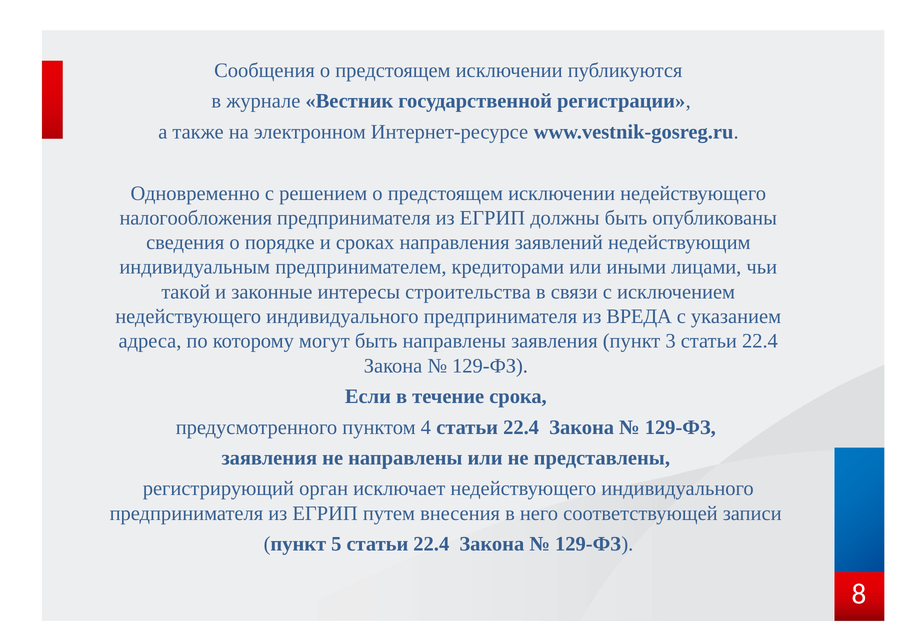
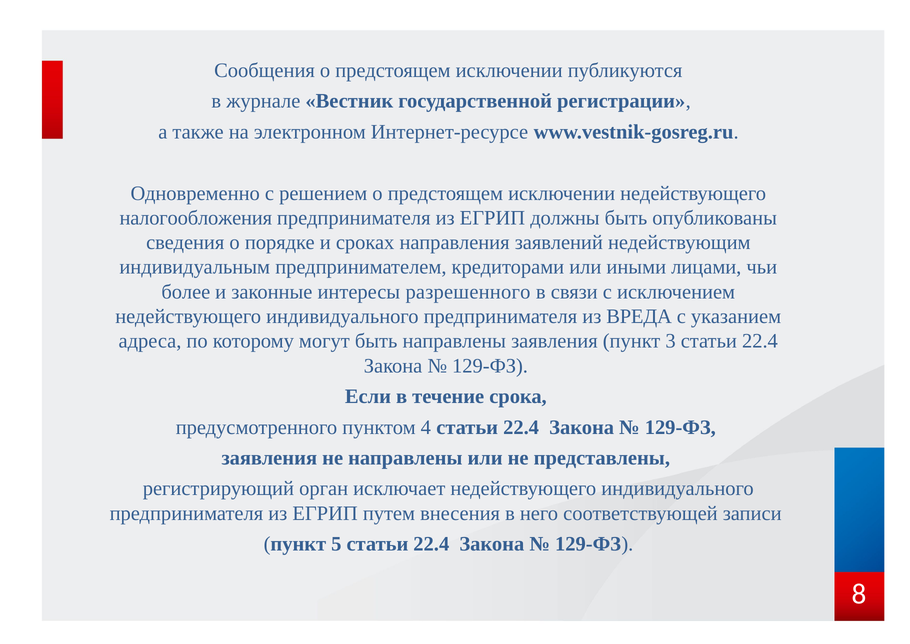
такой: такой -> более
строительства: строительства -> разрешенного
